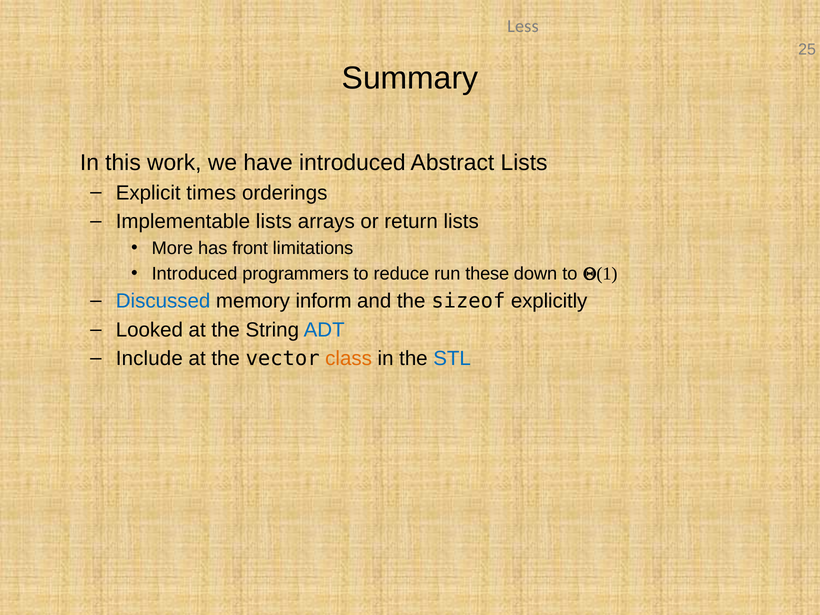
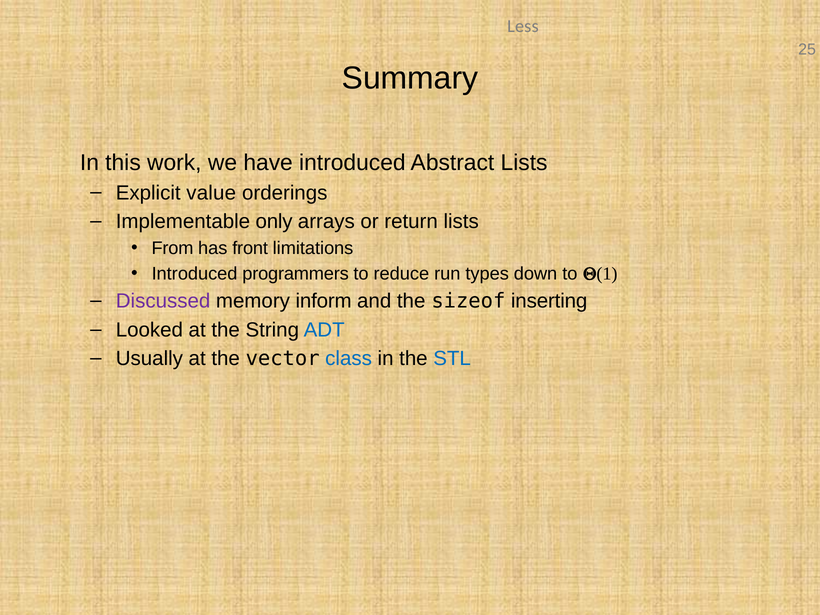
times: times -> value
Implementable lists: lists -> only
More: More -> From
these: these -> types
Discussed colour: blue -> purple
explicitly: explicitly -> inserting
Include: Include -> Usually
class colour: orange -> blue
